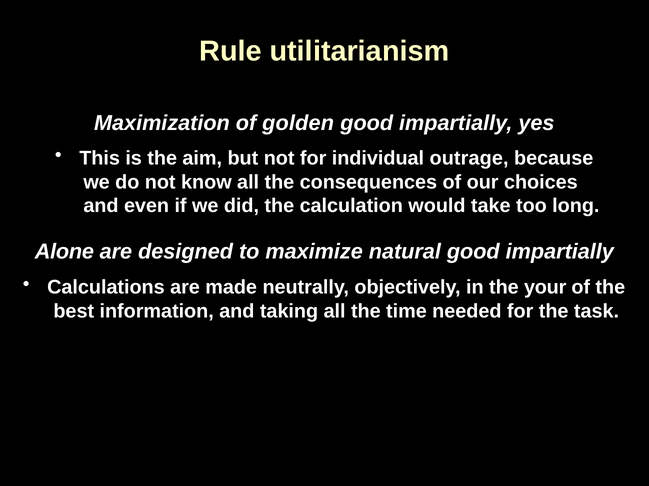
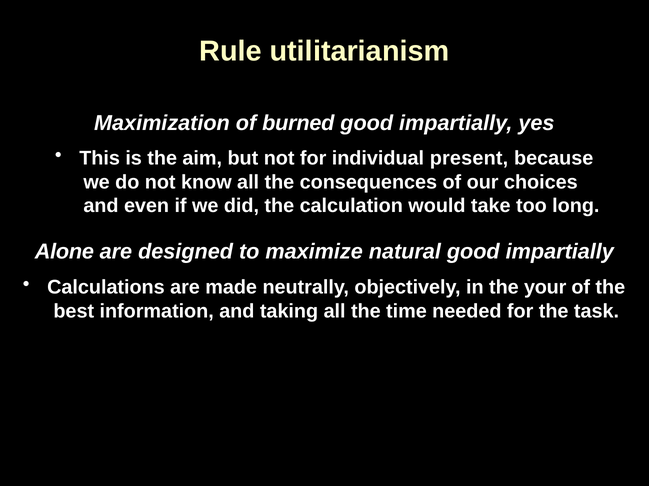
golden: golden -> burned
outrage: outrage -> present
